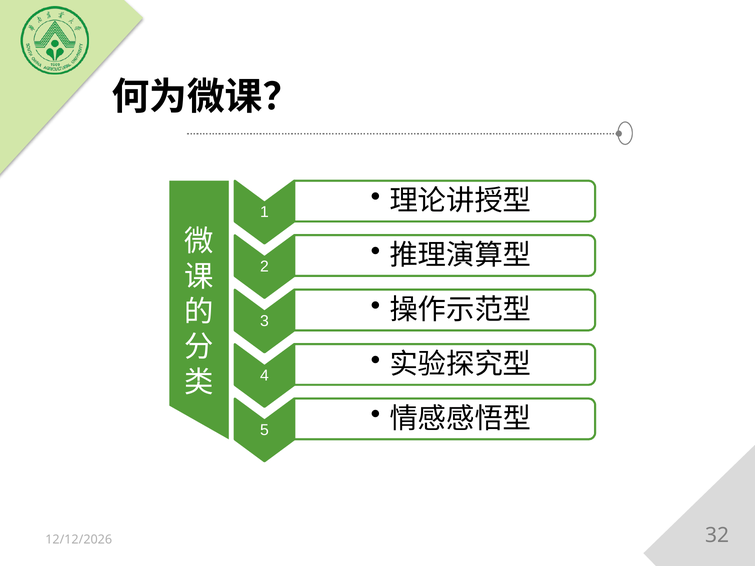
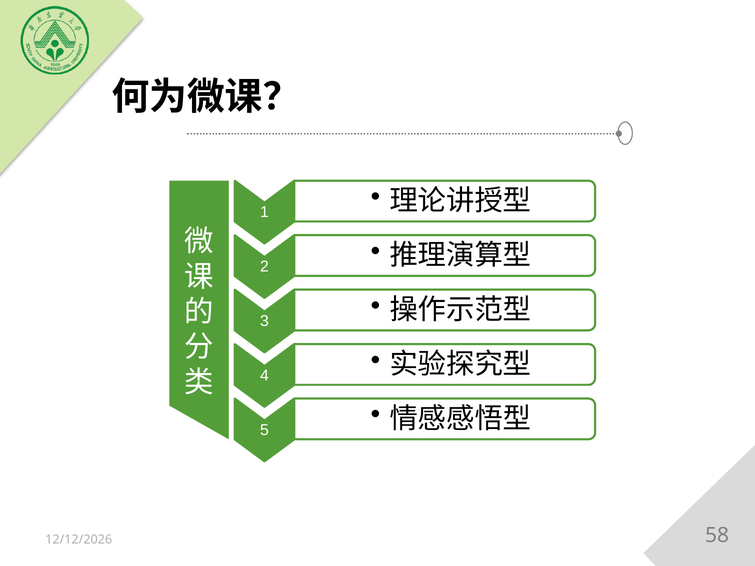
32: 32 -> 58
